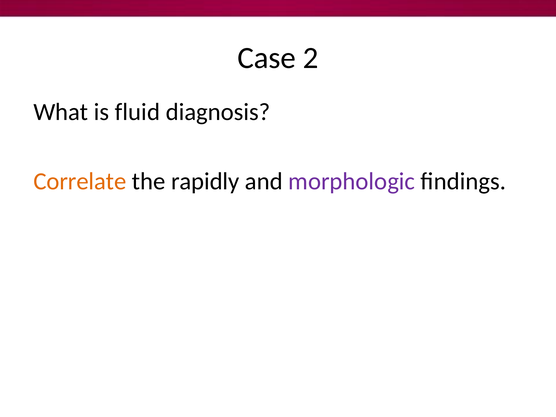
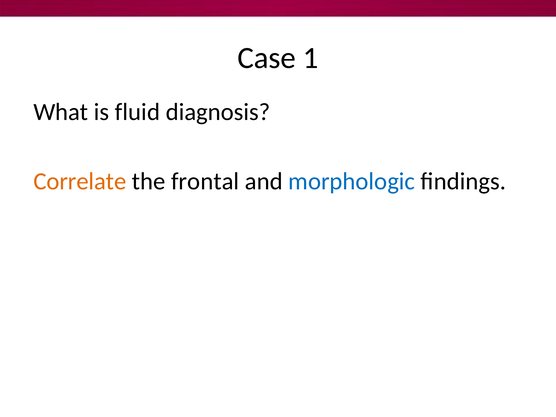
2: 2 -> 1
rapidly: rapidly -> frontal
morphologic colour: purple -> blue
